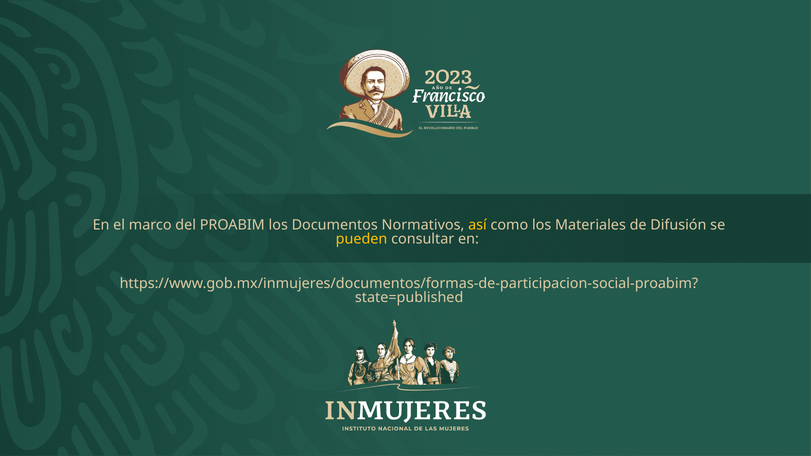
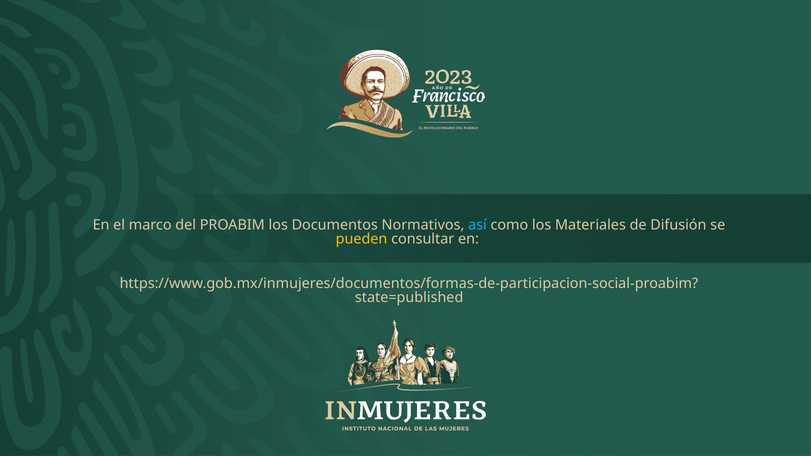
así colour: yellow -> light blue
